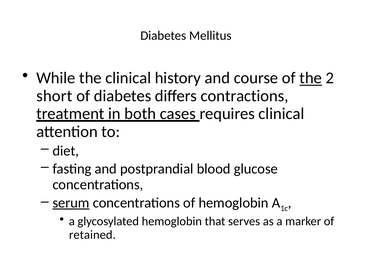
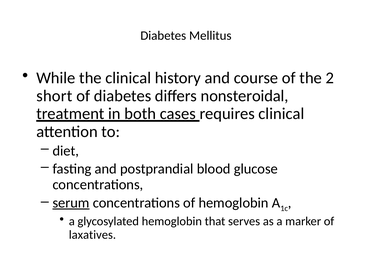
the at (311, 78) underline: present -> none
contractions: contractions -> nonsteroidal
retained: retained -> laxatives
